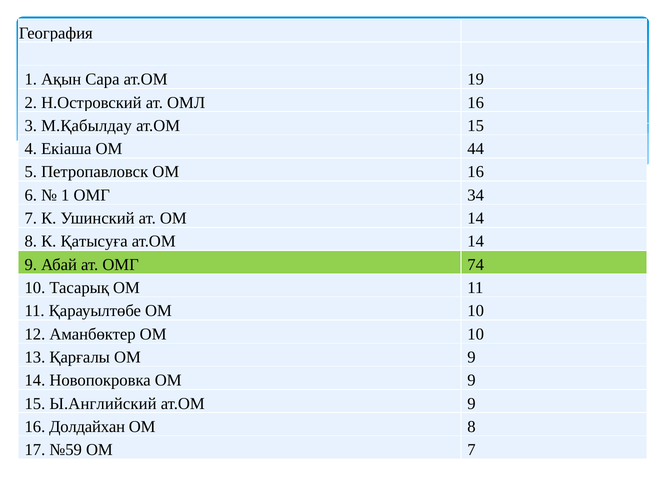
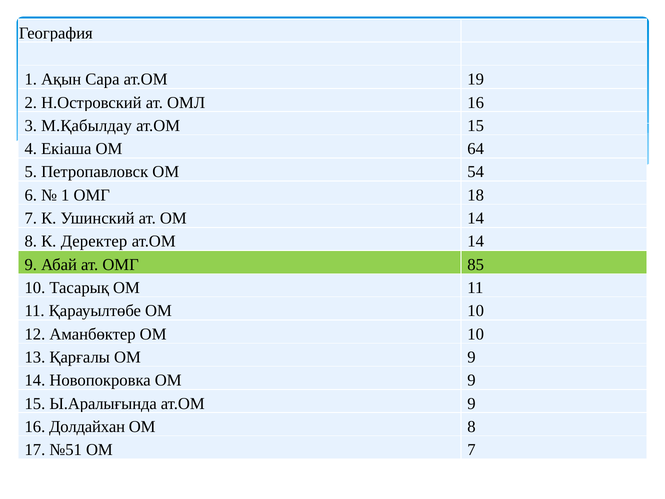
44: 44 -> 64
ОМ 16: 16 -> 54
34: 34 -> 18
Қатысуға: Қатысуға -> Деректер
74: 74 -> 85
Ы.Английский: Ы.Английский -> Ы.Аралығында
№59: №59 -> №51
